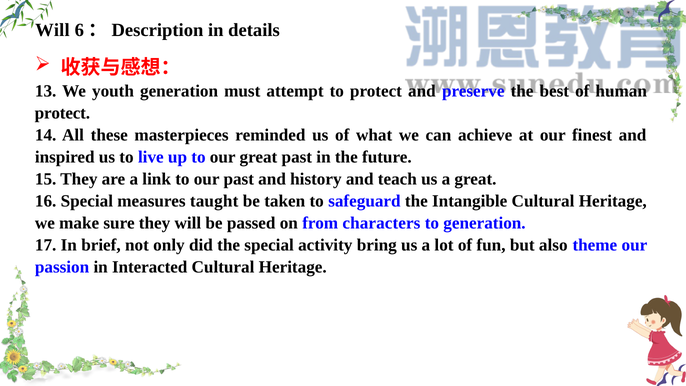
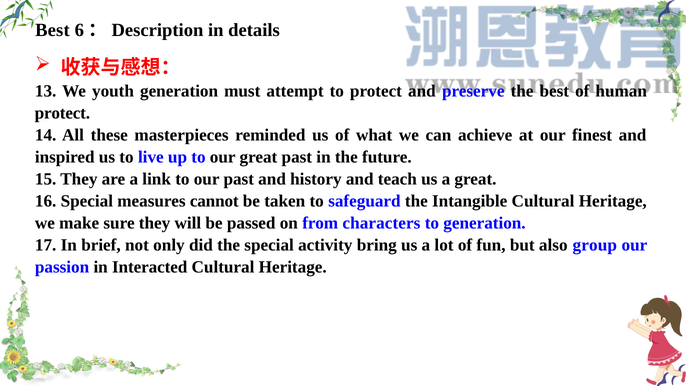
Will at (52, 30): Will -> Best
taught: taught -> cannot
theme: theme -> group
